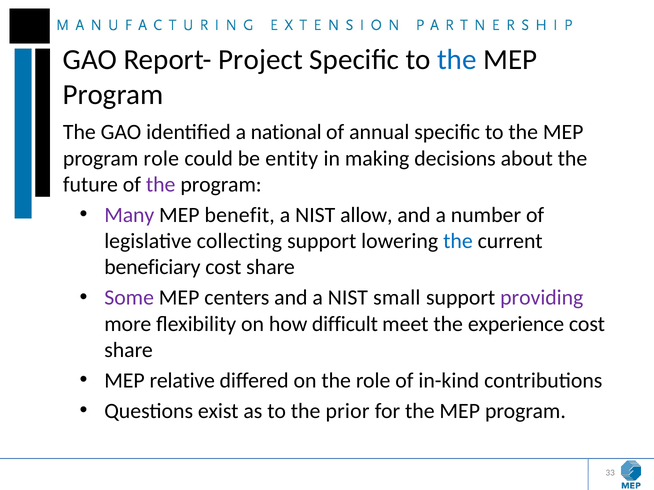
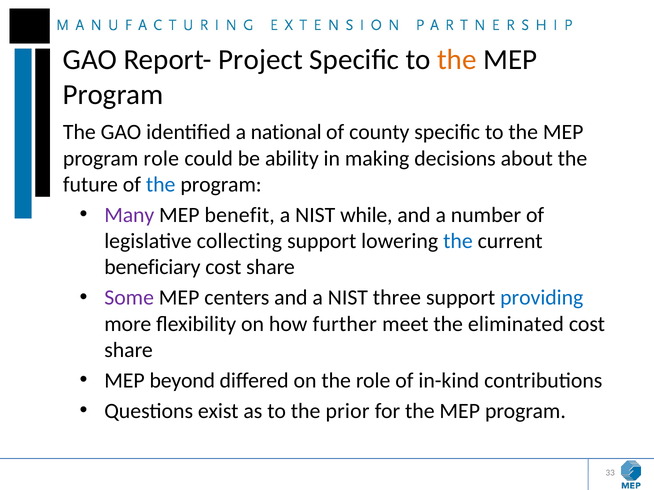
the at (457, 60) colour: blue -> orange
annual: annual -> county
entity: entity -> ability
the at (161, 185) colour: purple -> blue
allow: allow -> while
small: small -> three
providing colour: purple -> blue
difficult: difficult -> further
experience: experience -> eliminated
relative: relative -> beyond
